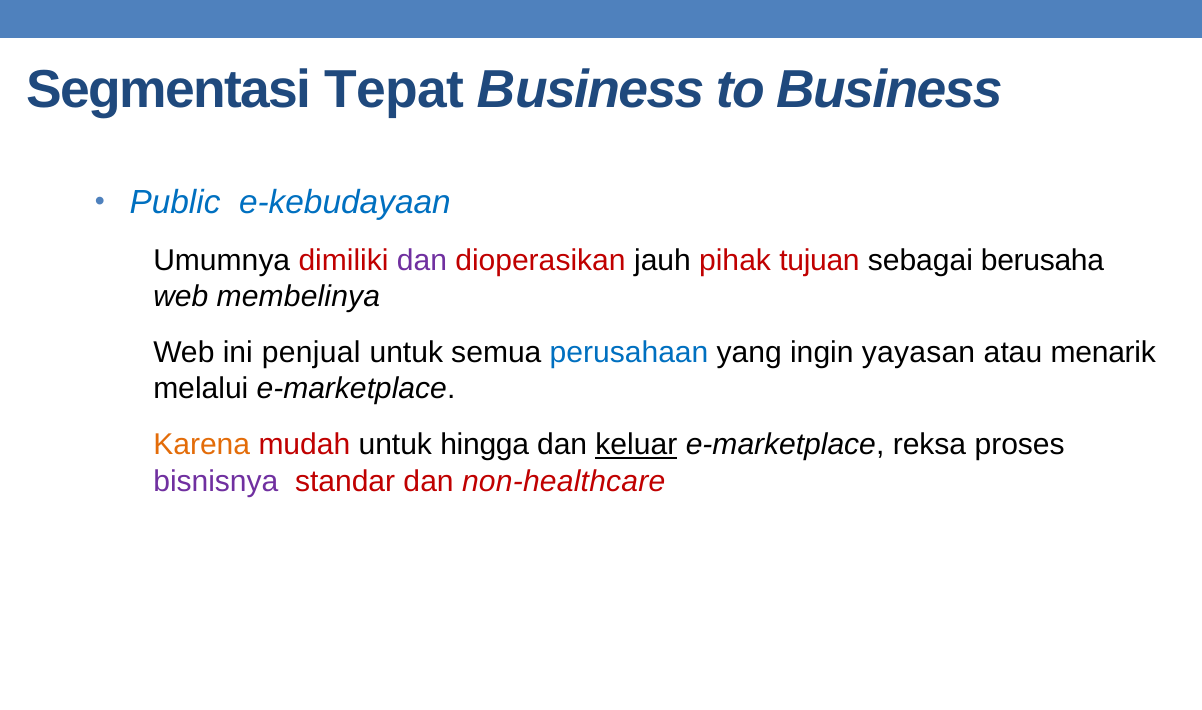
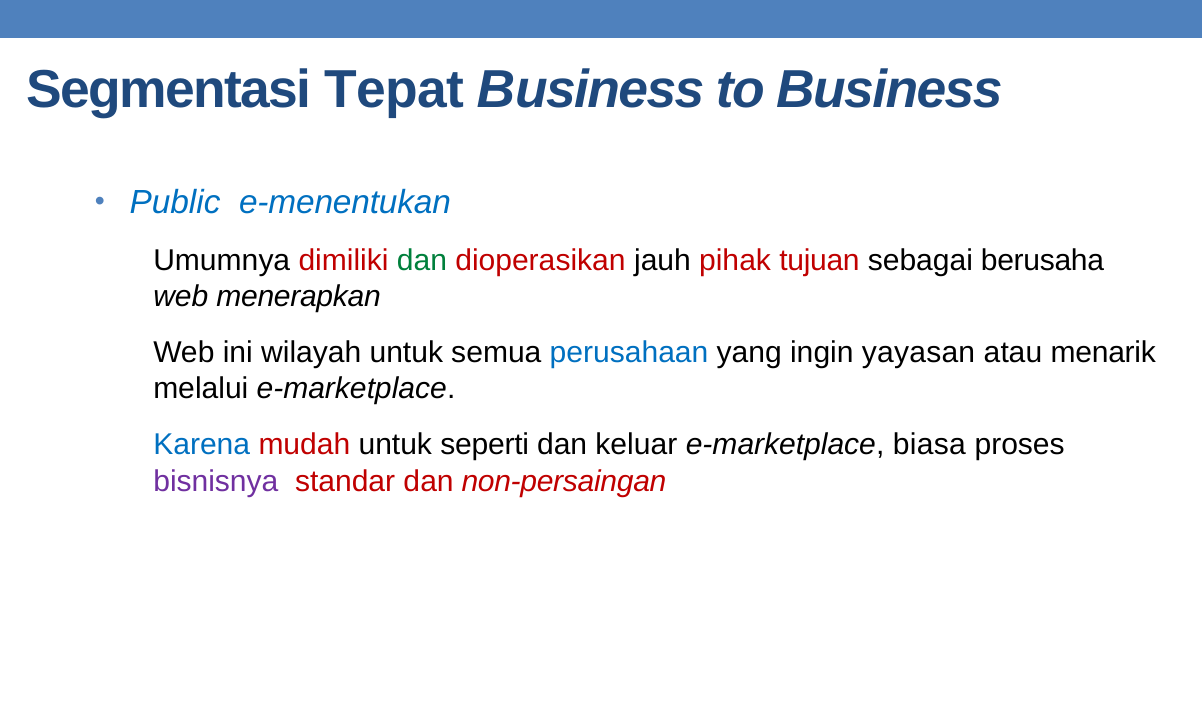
e-kebudayaan: e-kebudayaan -> e-menentukan
dan at (422, 261) colour: purple -> green
membelinya: membelinya -> menerapkan
penjual: penjual -> wilayah
Karena colour: orange -> blue
hingga: hingga -> seperti
keluar underline: present -> none
reksa: reksa -> biasa
non-healthcare: non-healthcare -> non-persaingan
